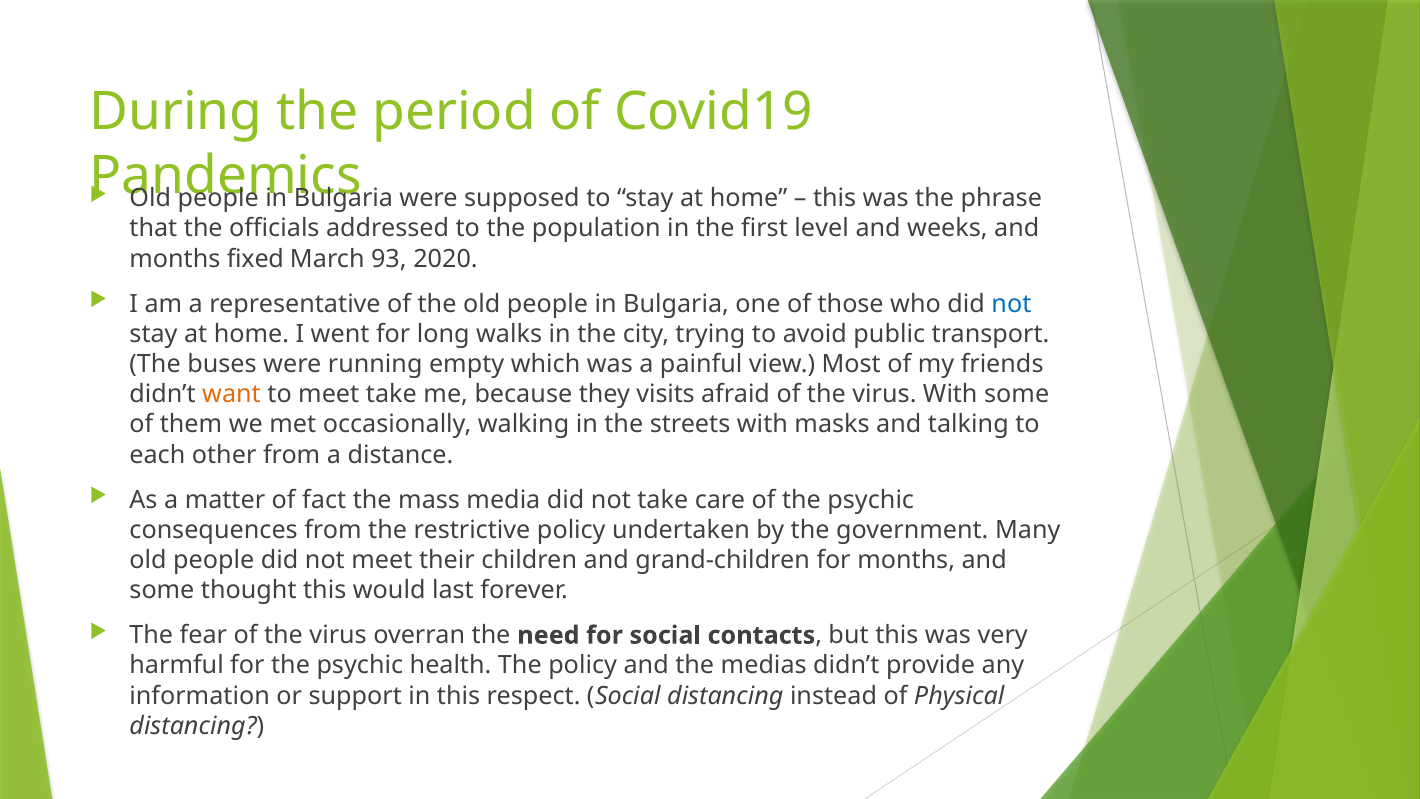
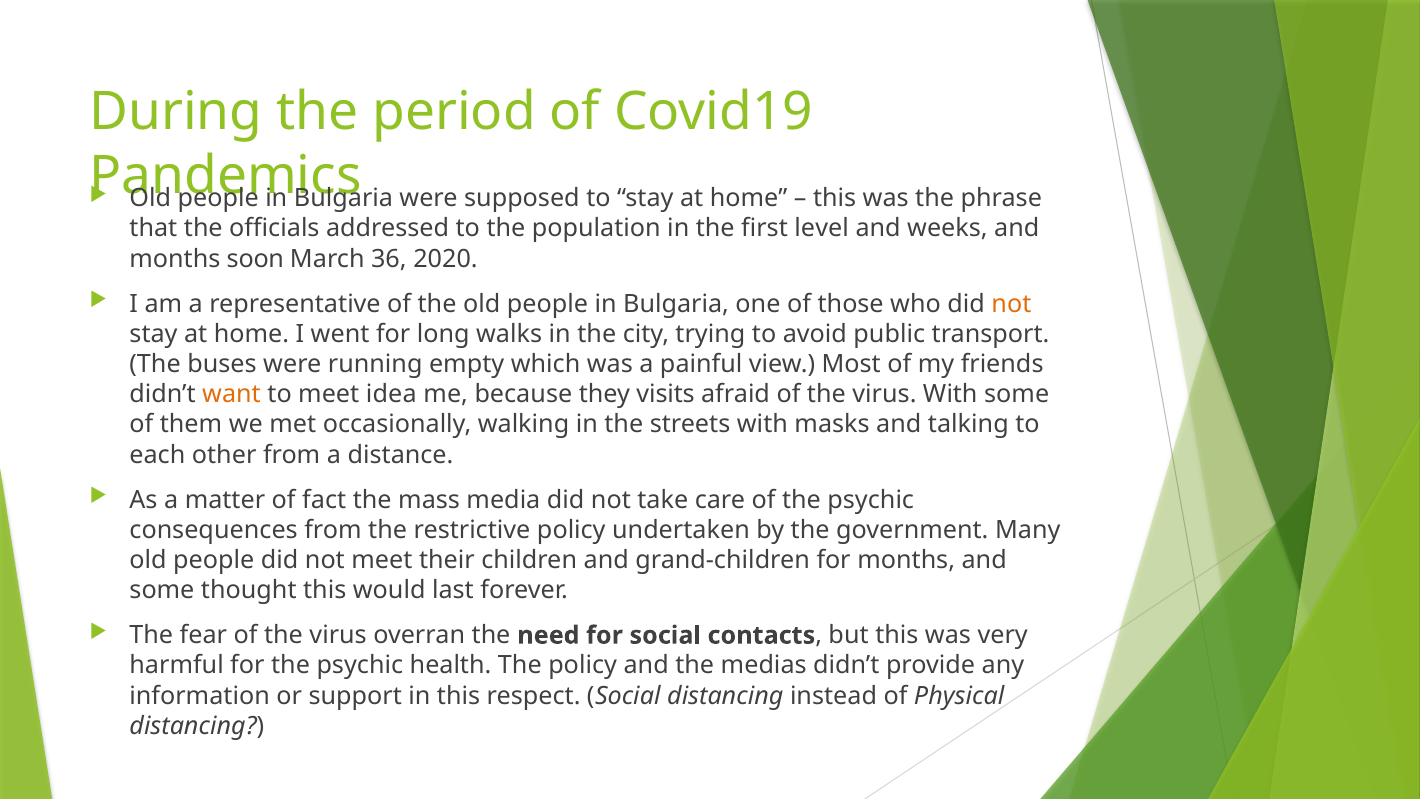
fixed: fixed -> soon
93: 93 -> 36
not at (1011, 304) colour: blue -> orange
meet take: take -> idea
